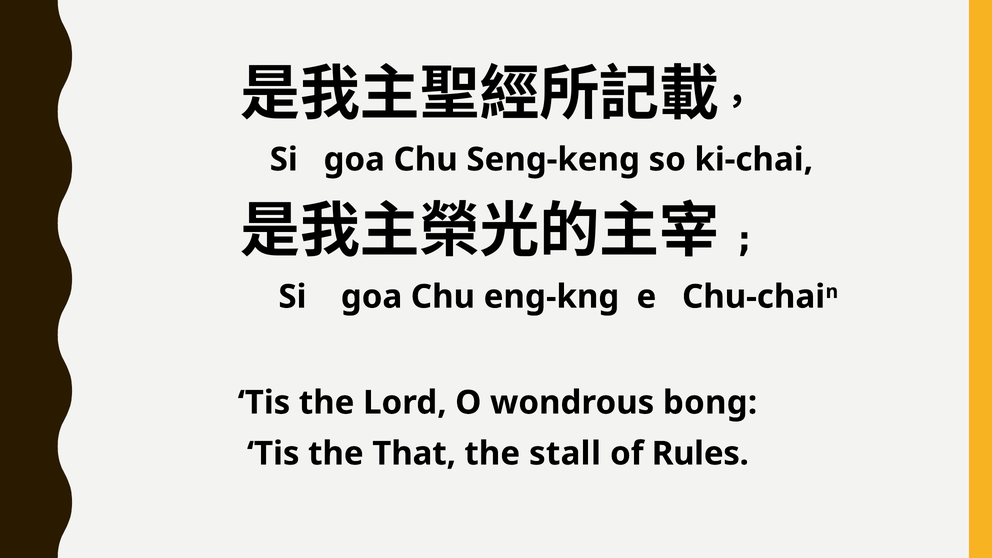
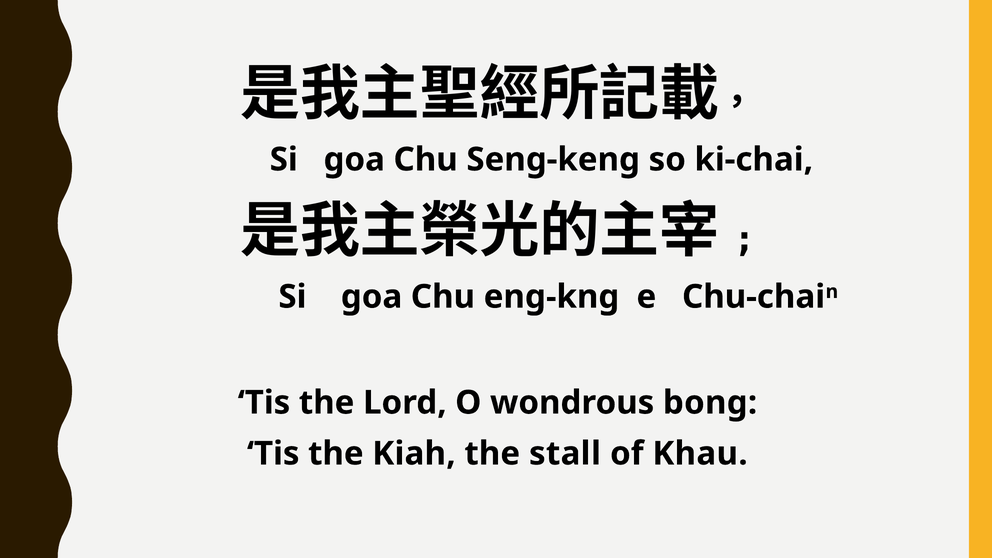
That: That -> Kiah
Rules: Rules -> Khau
